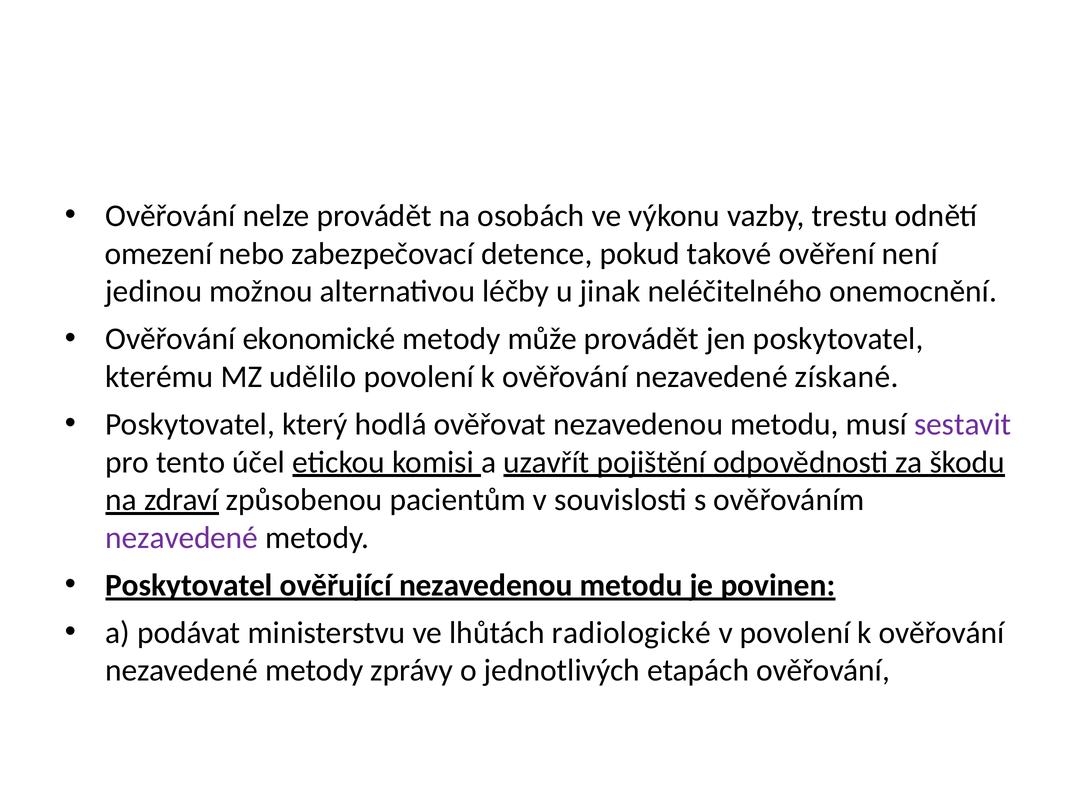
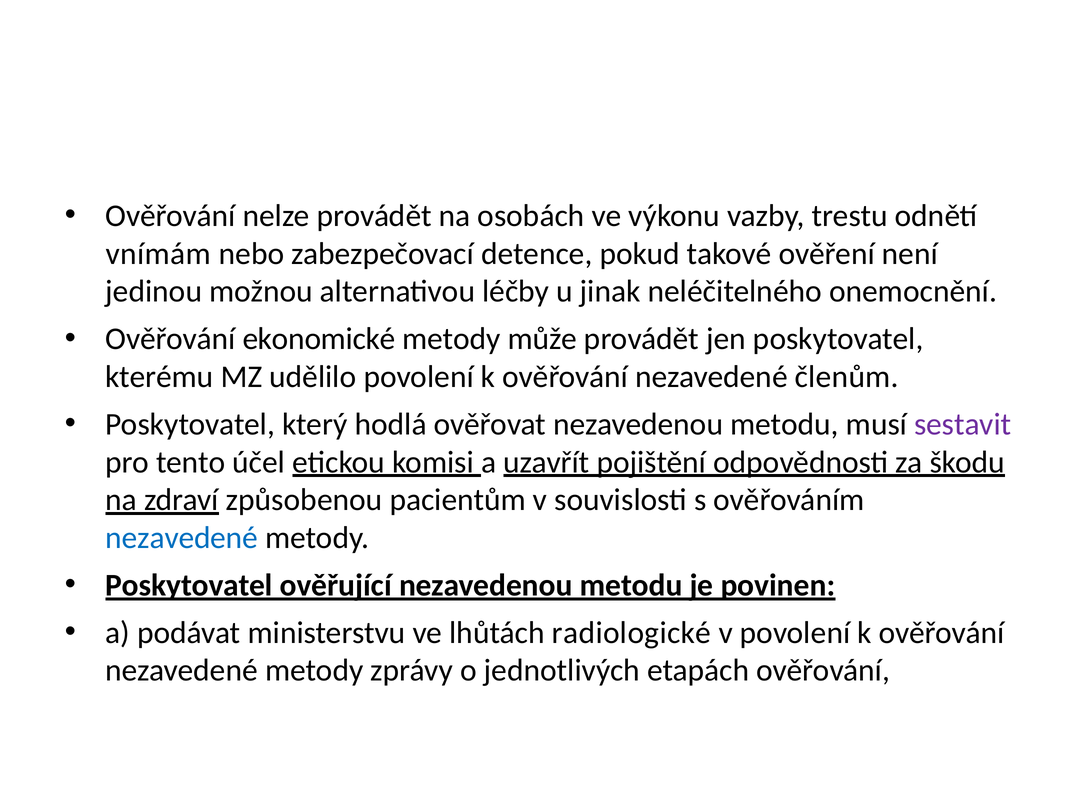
omezení: omezení -> vnímám
získané: získané -> členům
nezavedené at (182, 538) colour: purple -> blue
